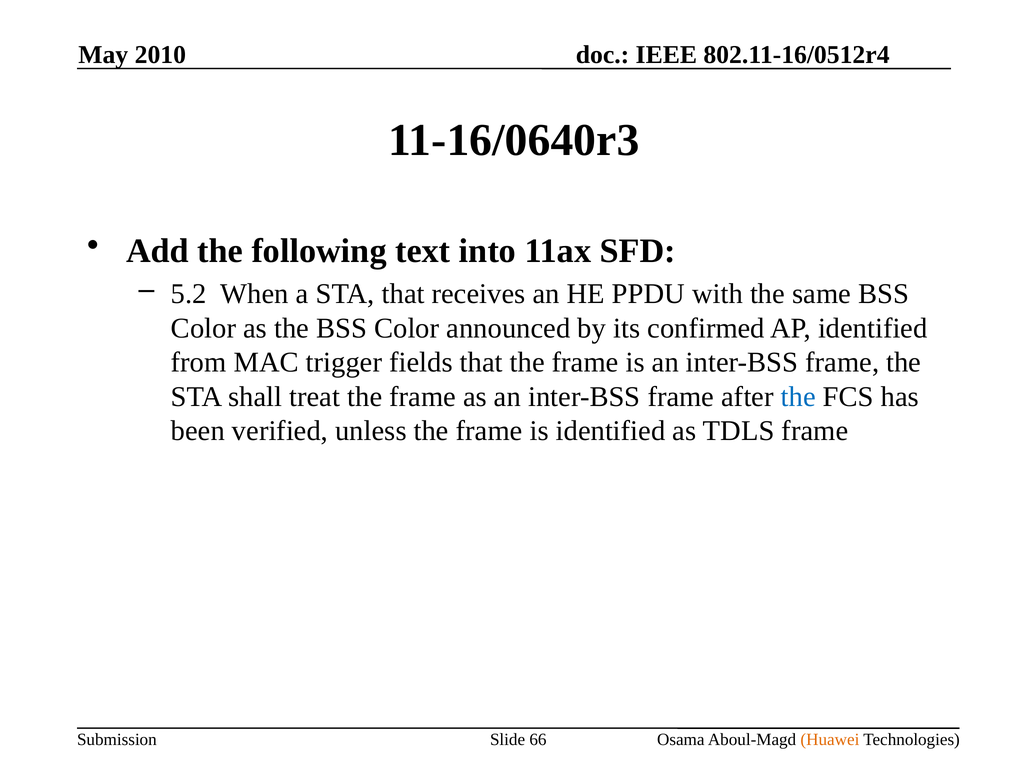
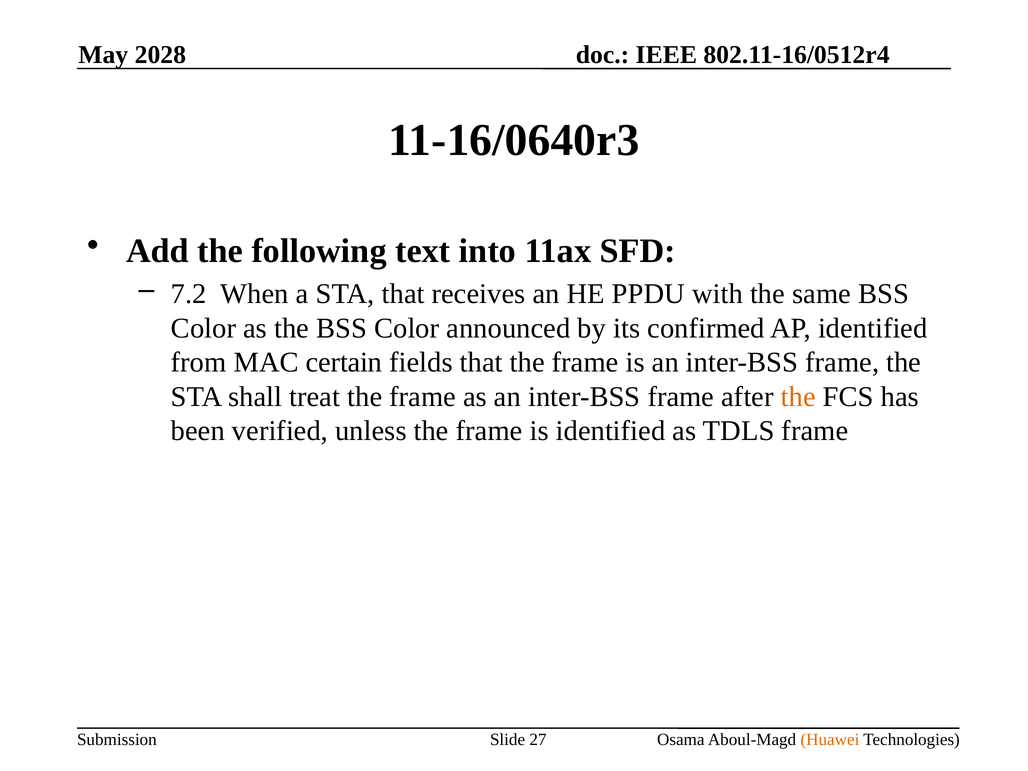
2010: 2010 -> 2028
5.2: 5.2 -> 7.2
trigger: trigger -> certain
the at (798, 397) colour: blue -> orange
66: 66 -> 27
